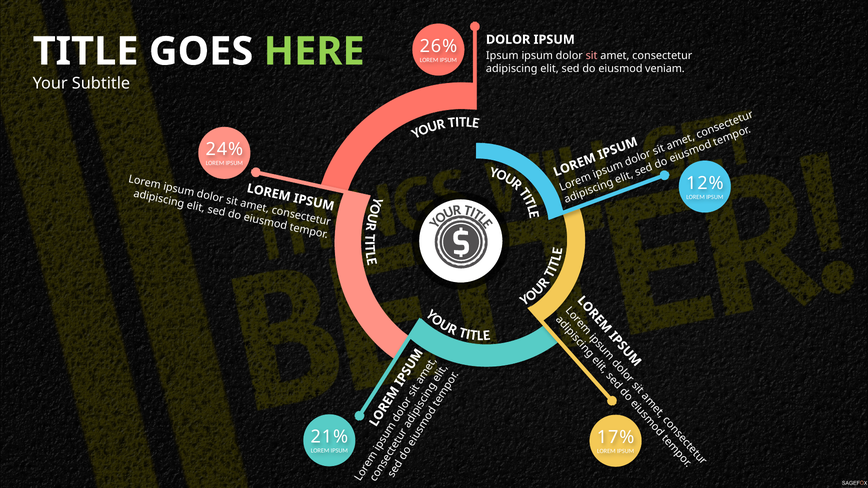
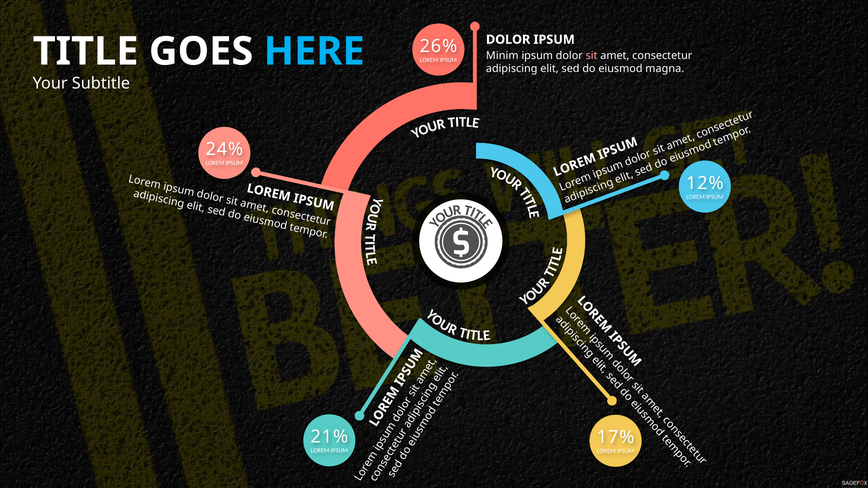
HERE colour: light green -> light blue
Ipsum at (502, 56): Ipsum -> Minim
veniam: veniam -> magna
